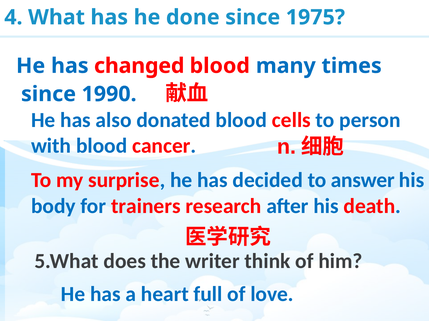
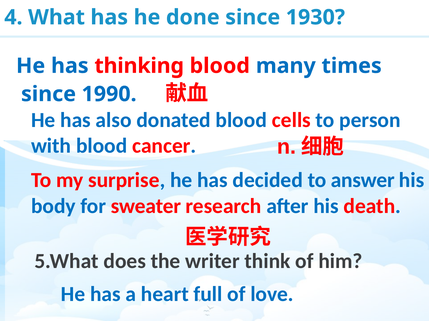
1975: 1975 -> 1930
changed: changed -> thinking
trainers: trainers -> sweater
